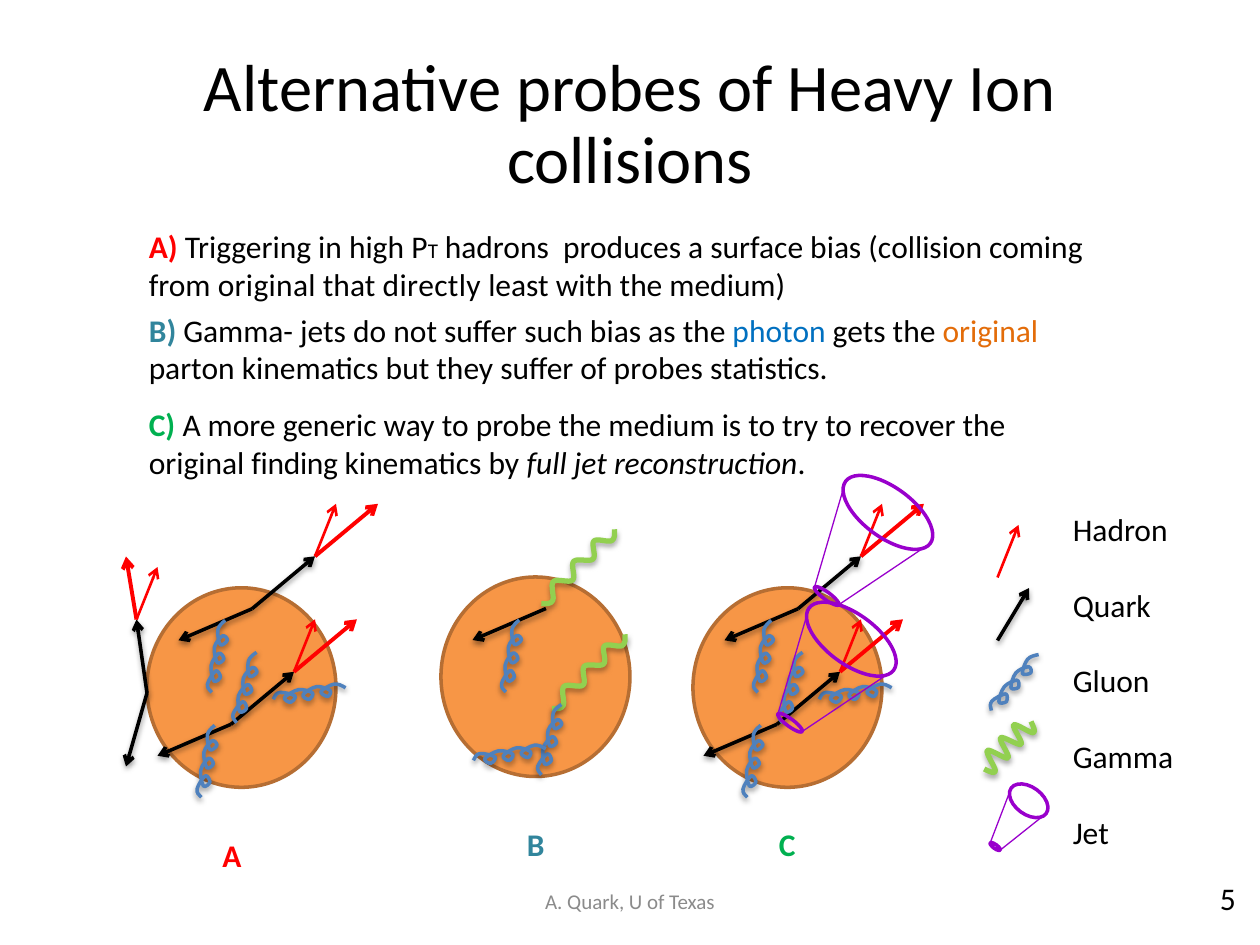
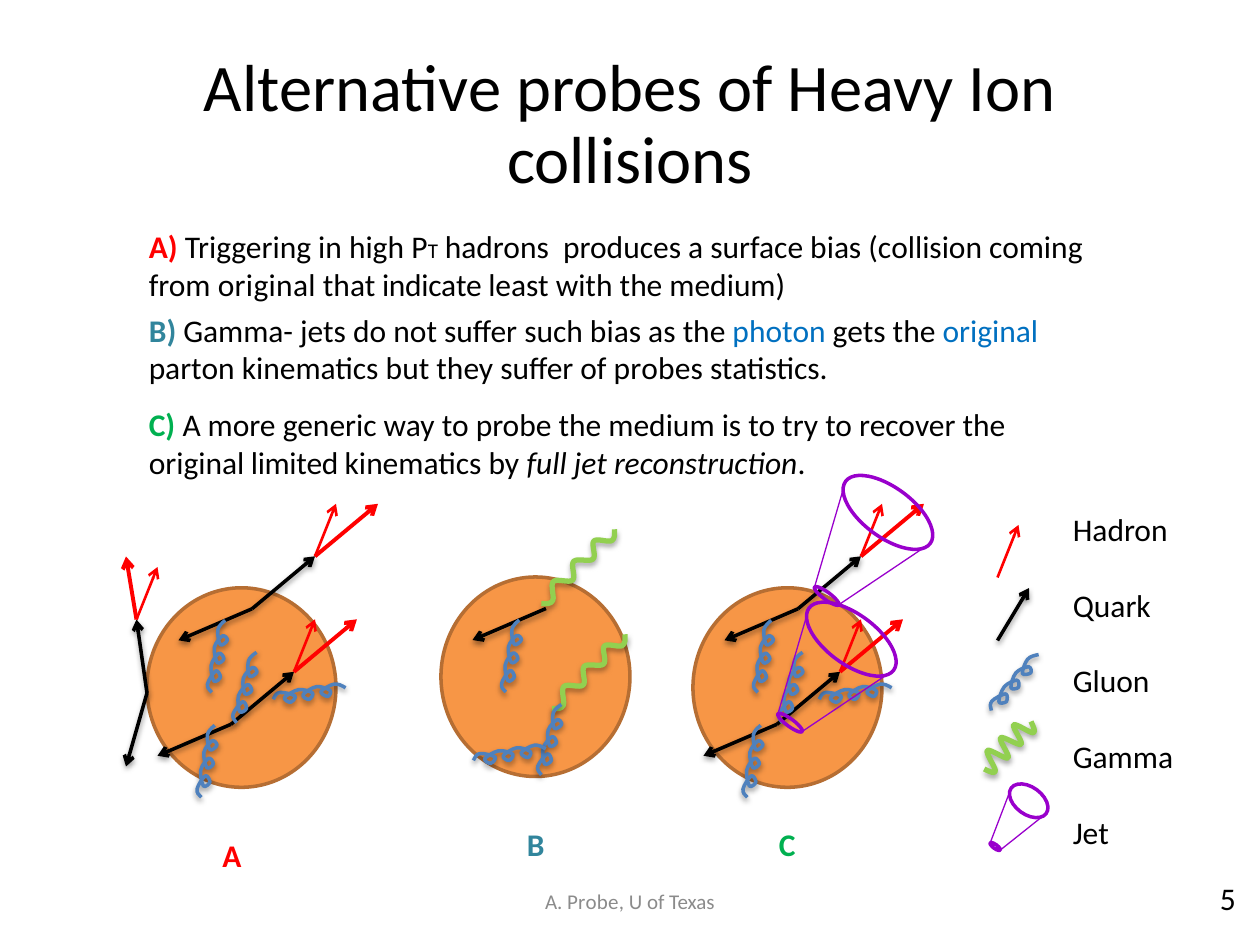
directly: directly -> indicate
original at (990, 332) colour: orange -> blue
finding: finding -> limited
A Quark: Quark -> Probe
